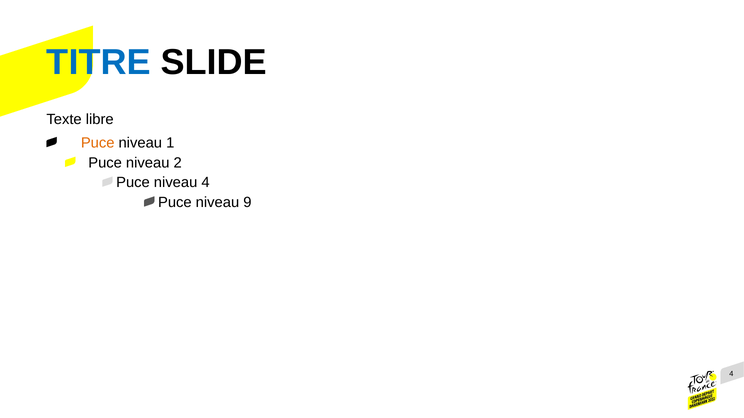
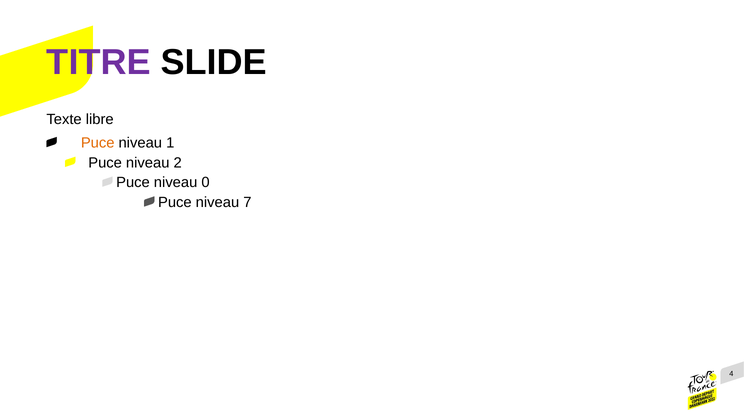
TITRE colour: blue -> purple
niveau 4: 4 -> 0
9: 9 -> 7
